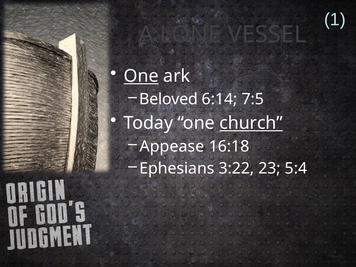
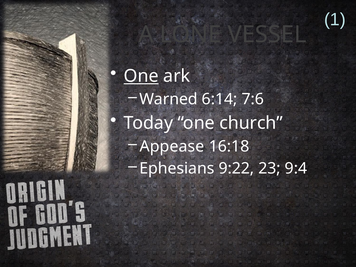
Beloved: Beloved -> Warned
7:5: 7:5 -> 7:6
church underline: present -> none
3:22: 3:22 -> 9:22
5:4: 5:4 -> 9:4
